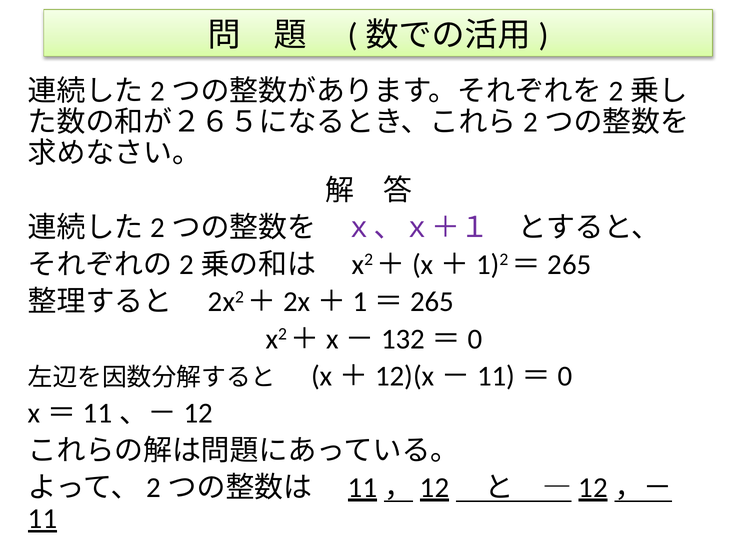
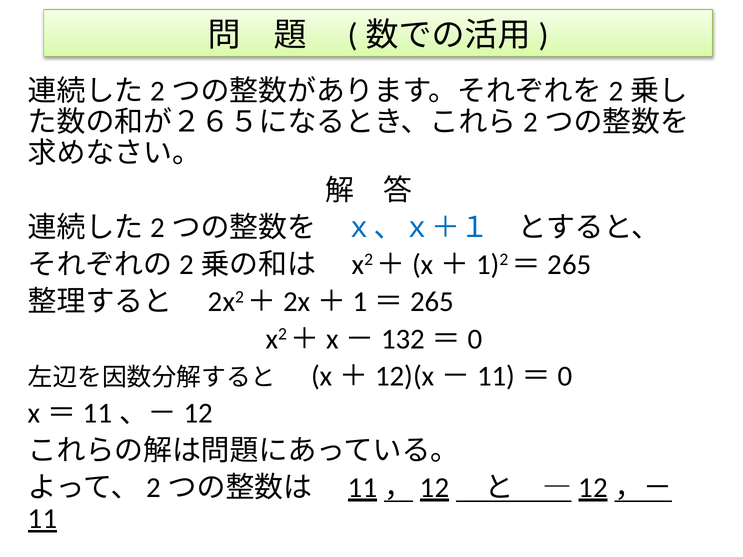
ｘ、ｘ＋１ colour: purple -> blue
